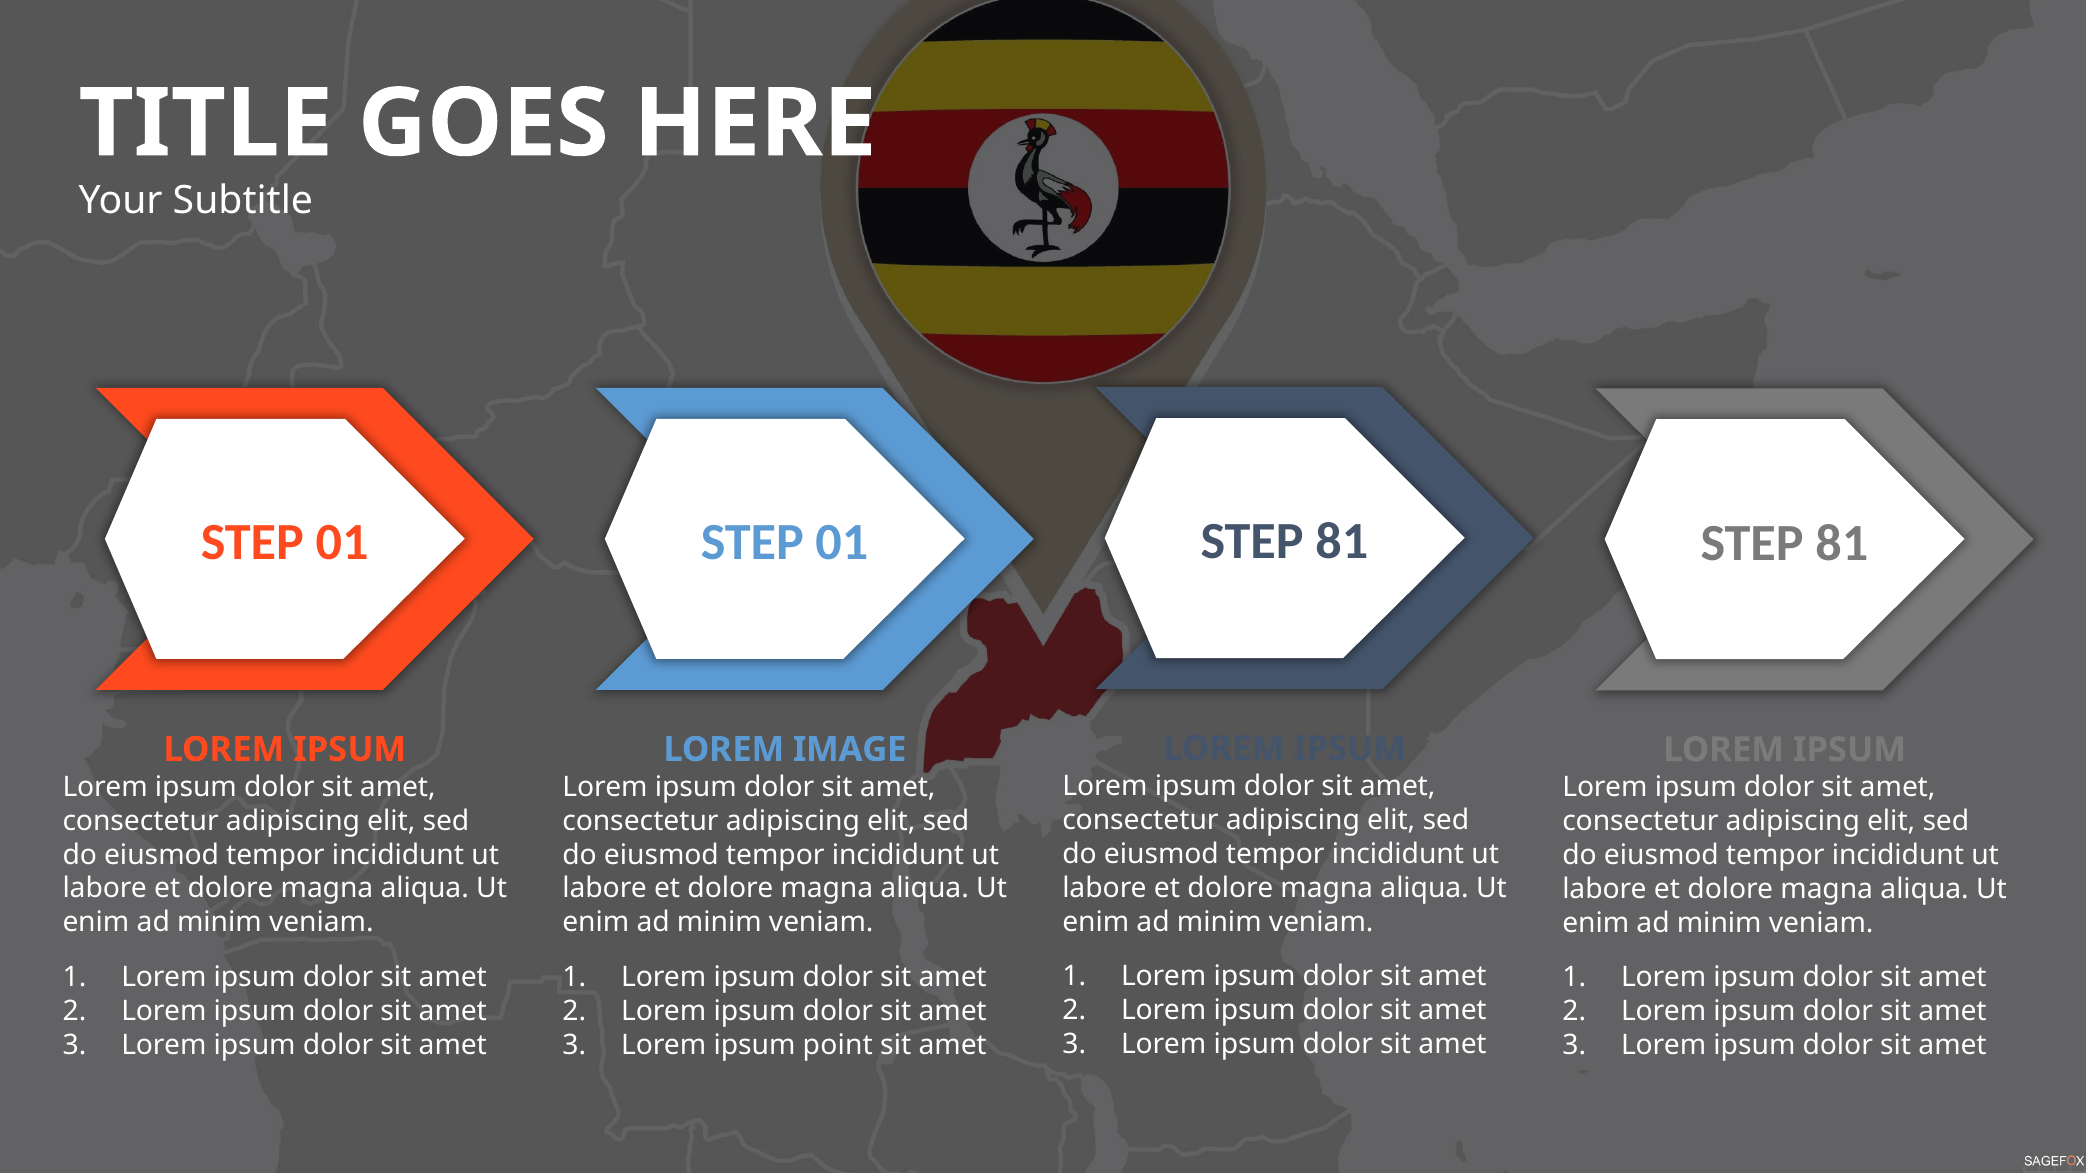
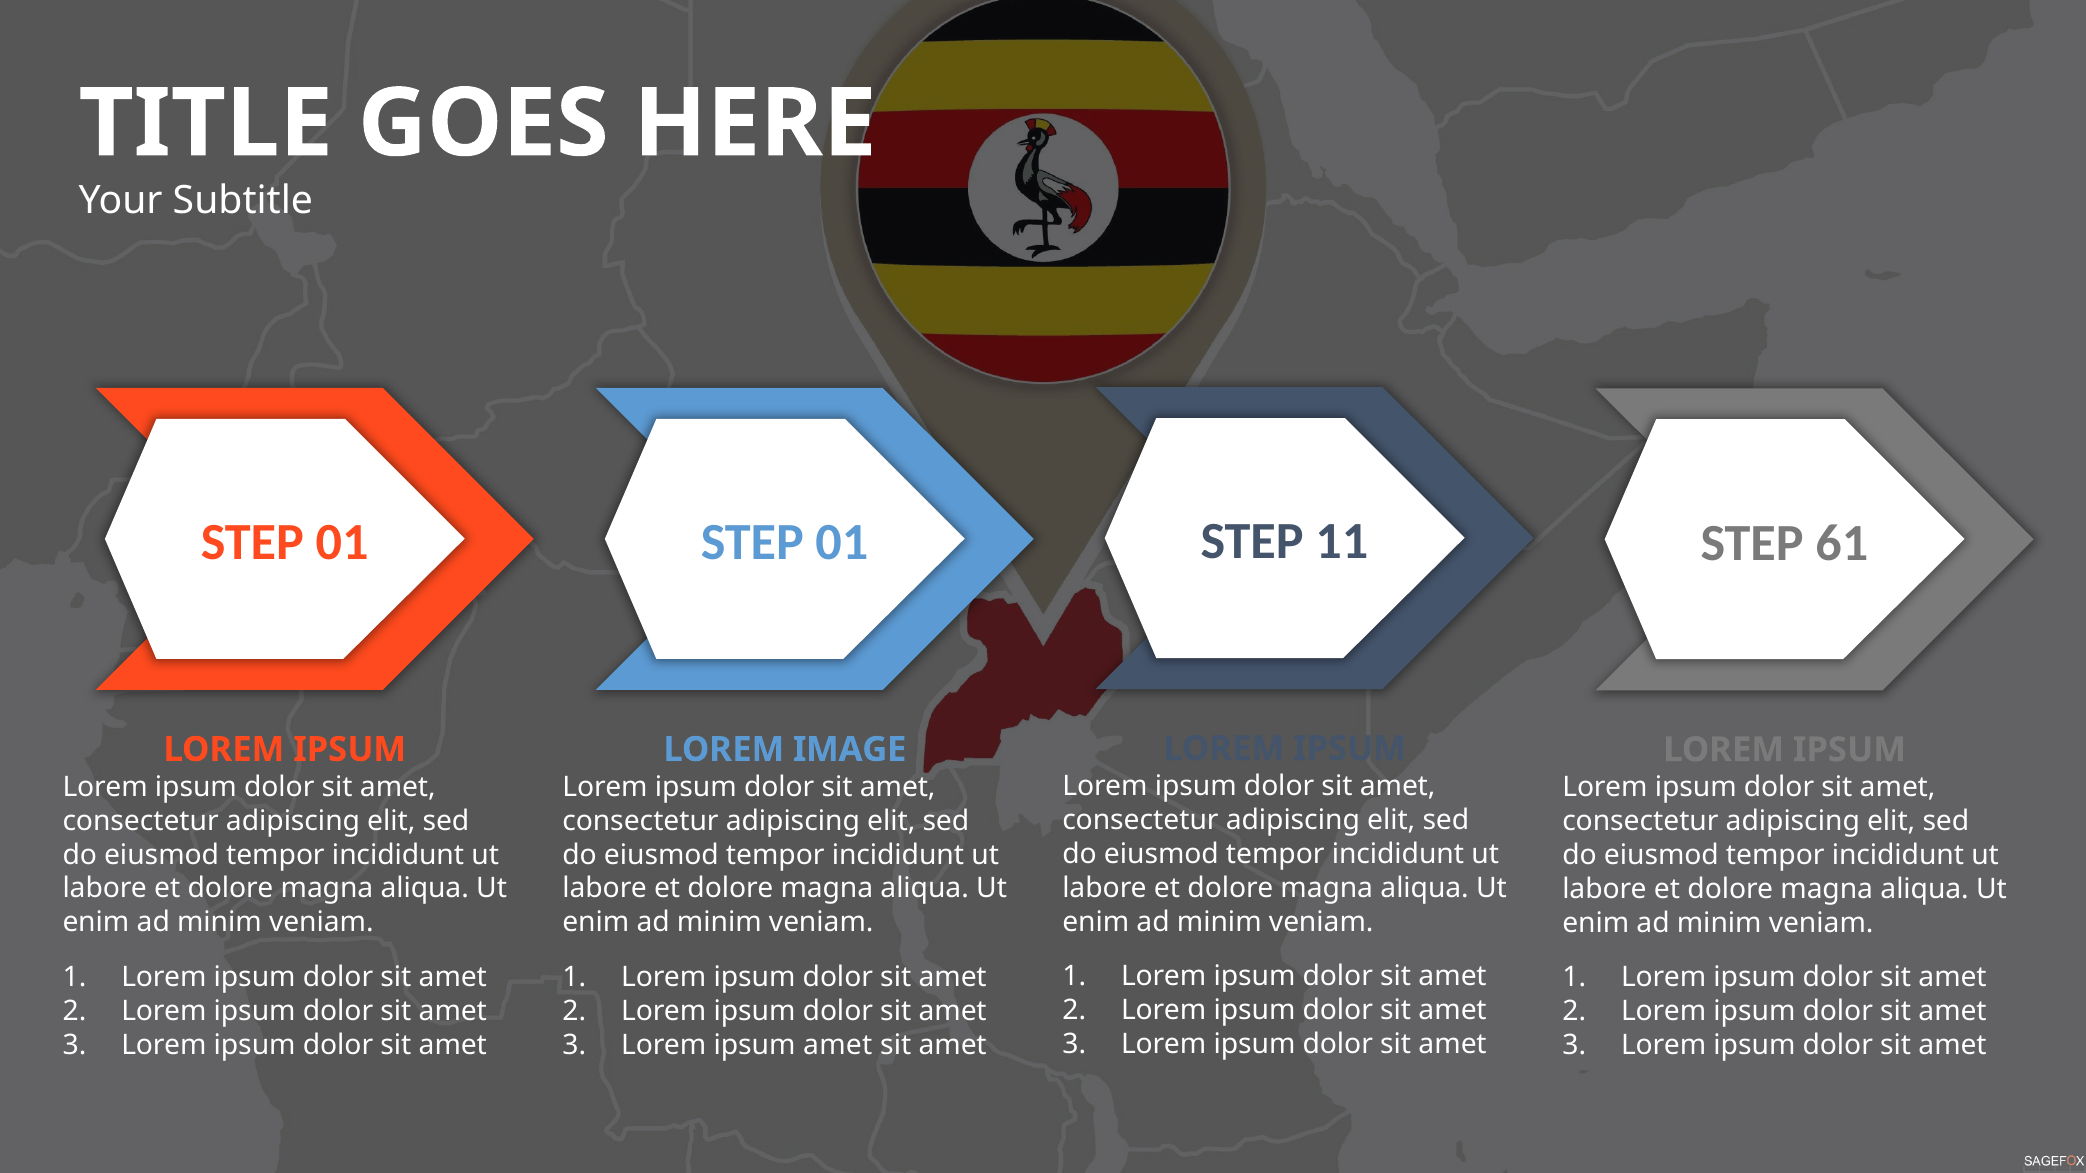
81 at (1342, 542): 81 -> 11
81 at (1842, 543): 81 -> 61
ipsum point: point -> amet
